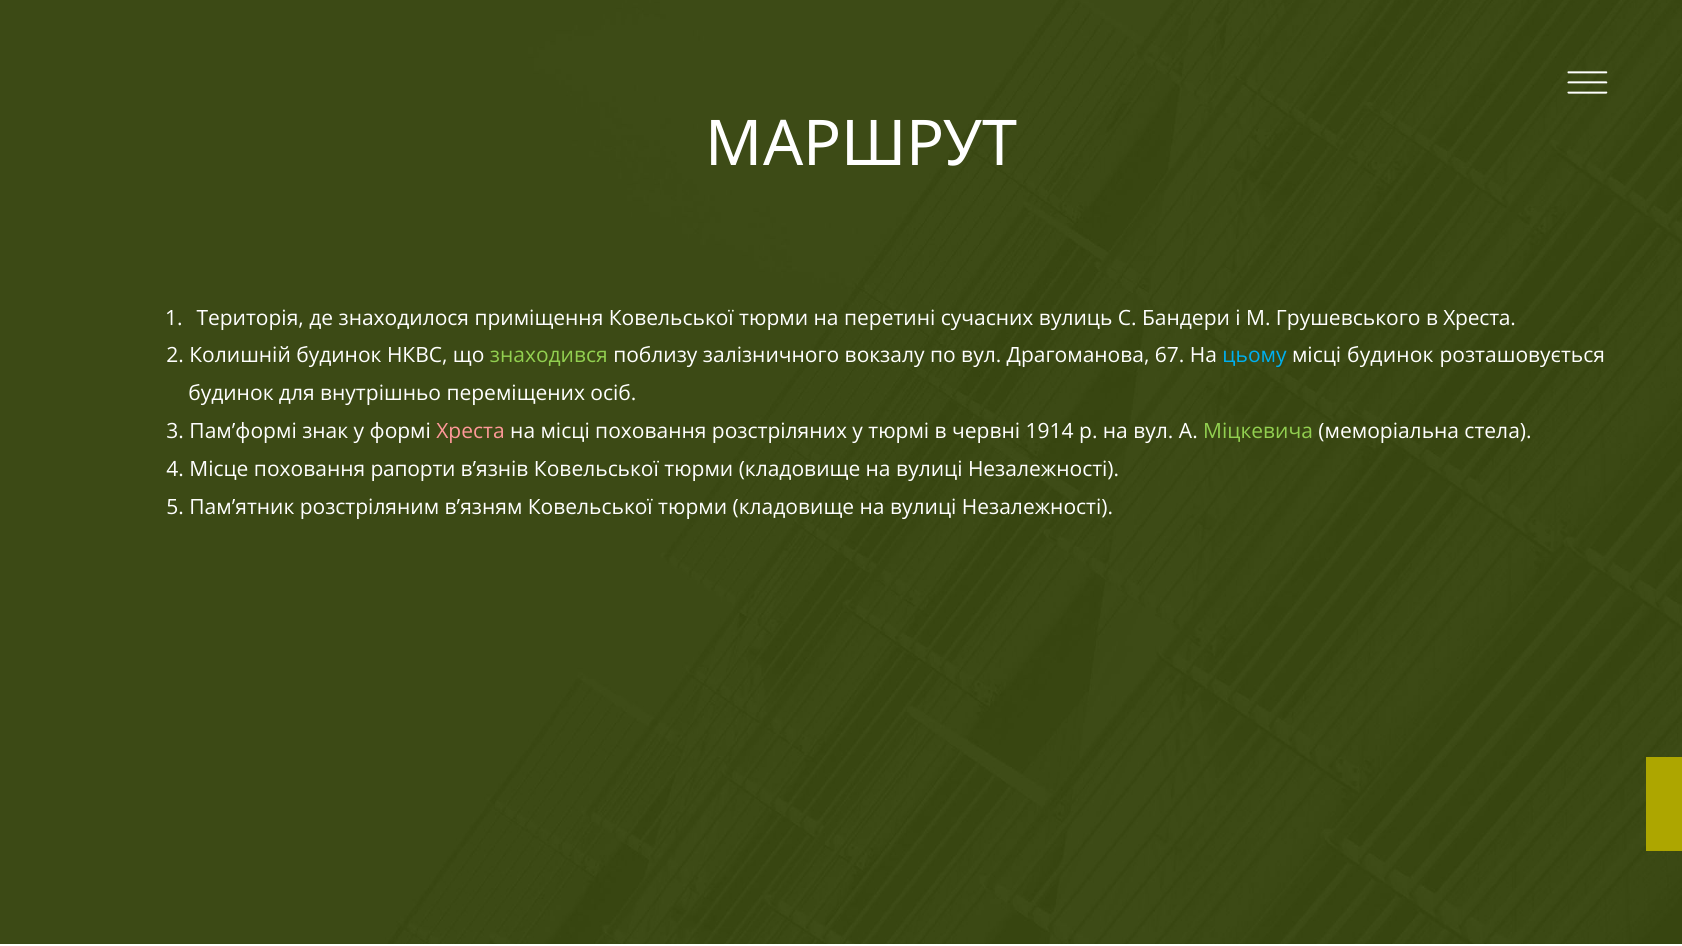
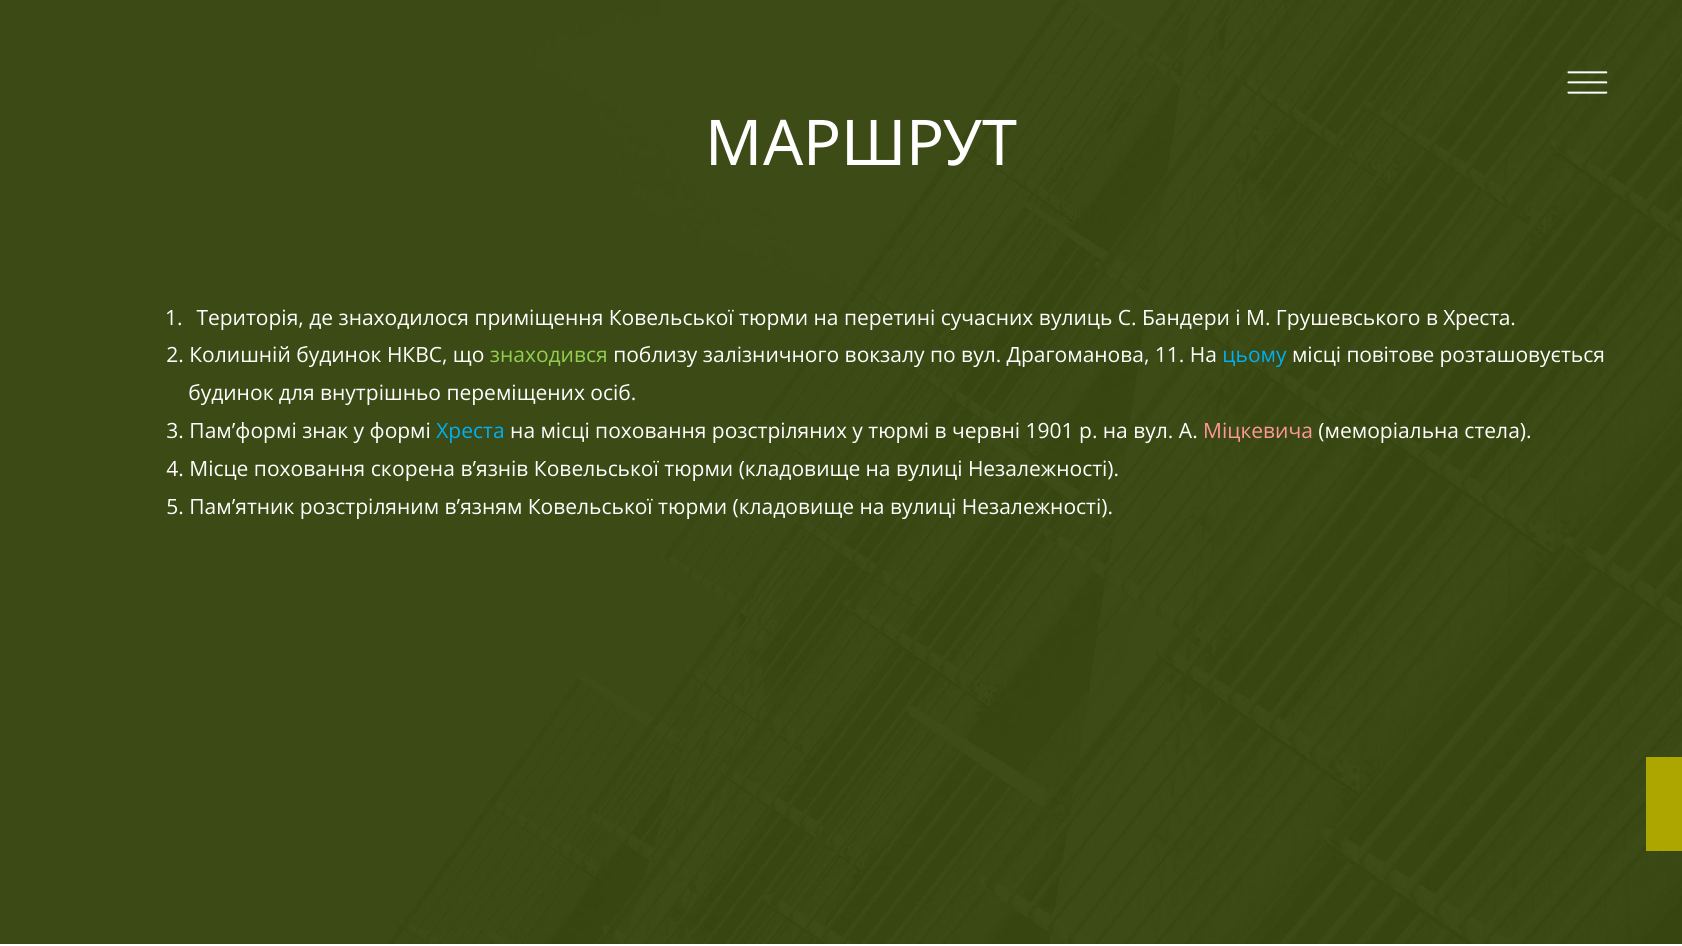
67: 67 -> 11
місці будинок: будинок -> повітове
Хреста at (470, 432) colour: pink -> light blue
1914: 1914 -> 1901
Міцкевича colour: light green -> pink
рапорти: рапорти -> скорена
